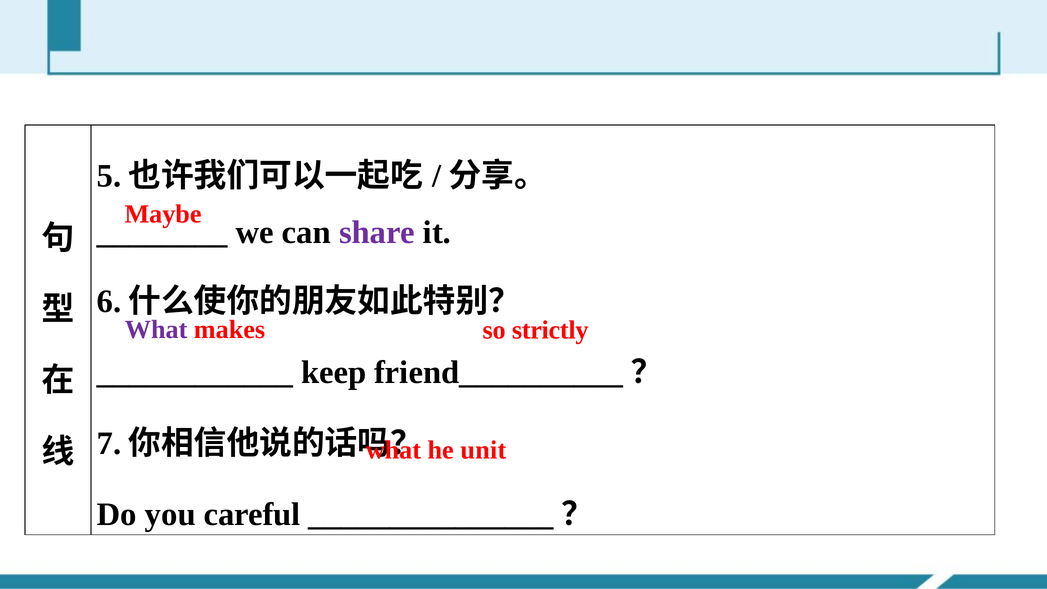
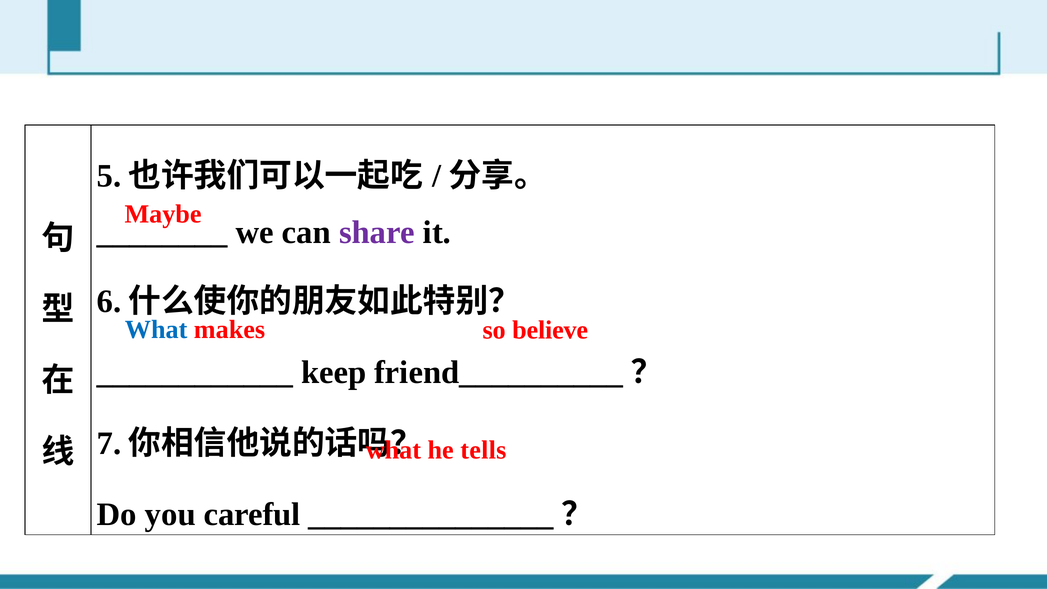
What at (156, 329) colour: purple -> blue
strictly: strictly -> believe
unit: unit -> tells
